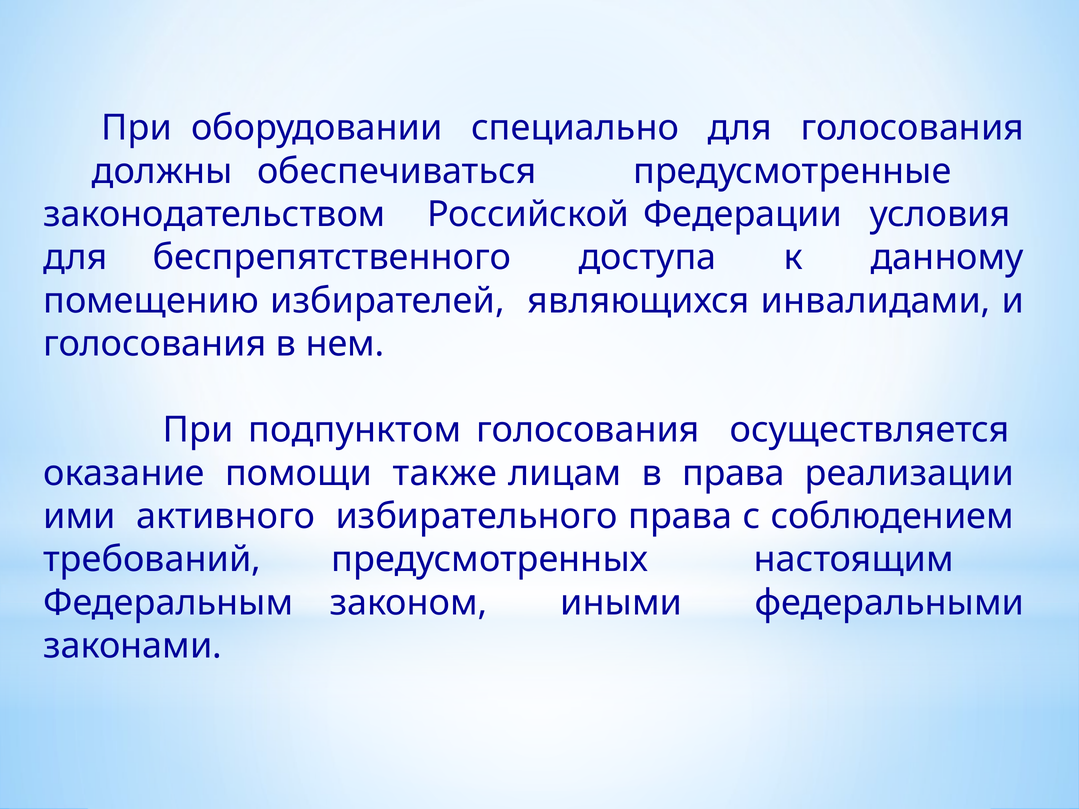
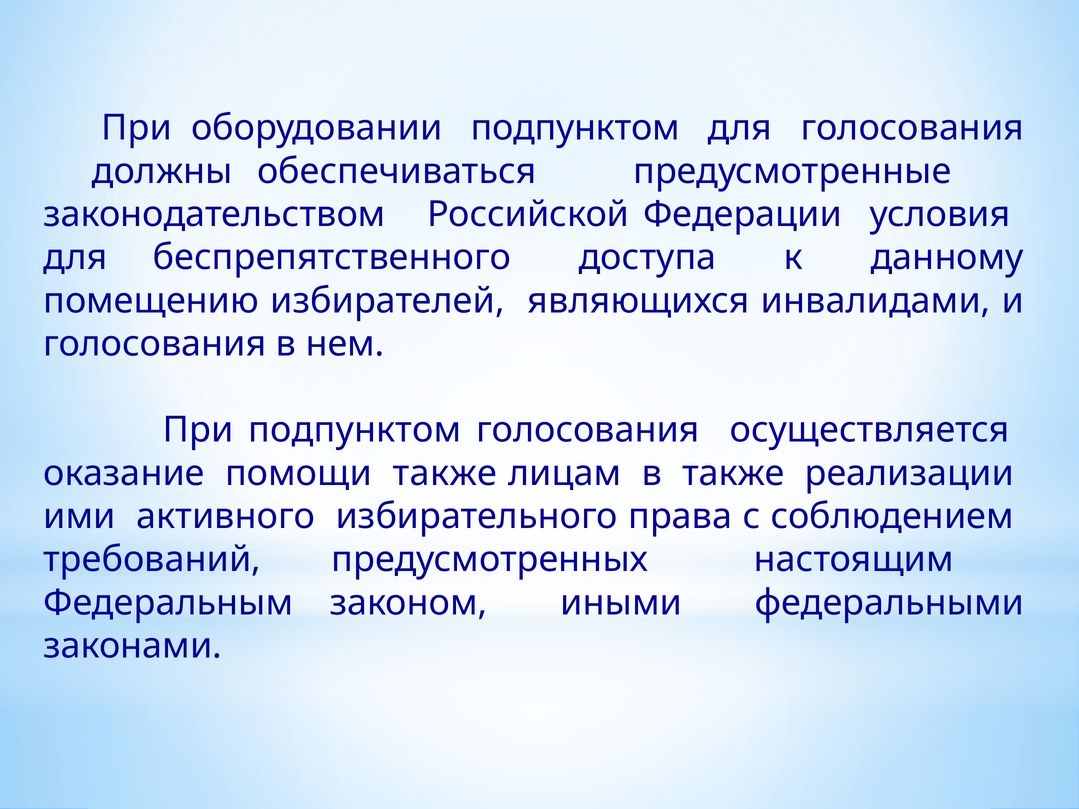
оборудовании специально: специально -> подпунктом
в права: права -> также
